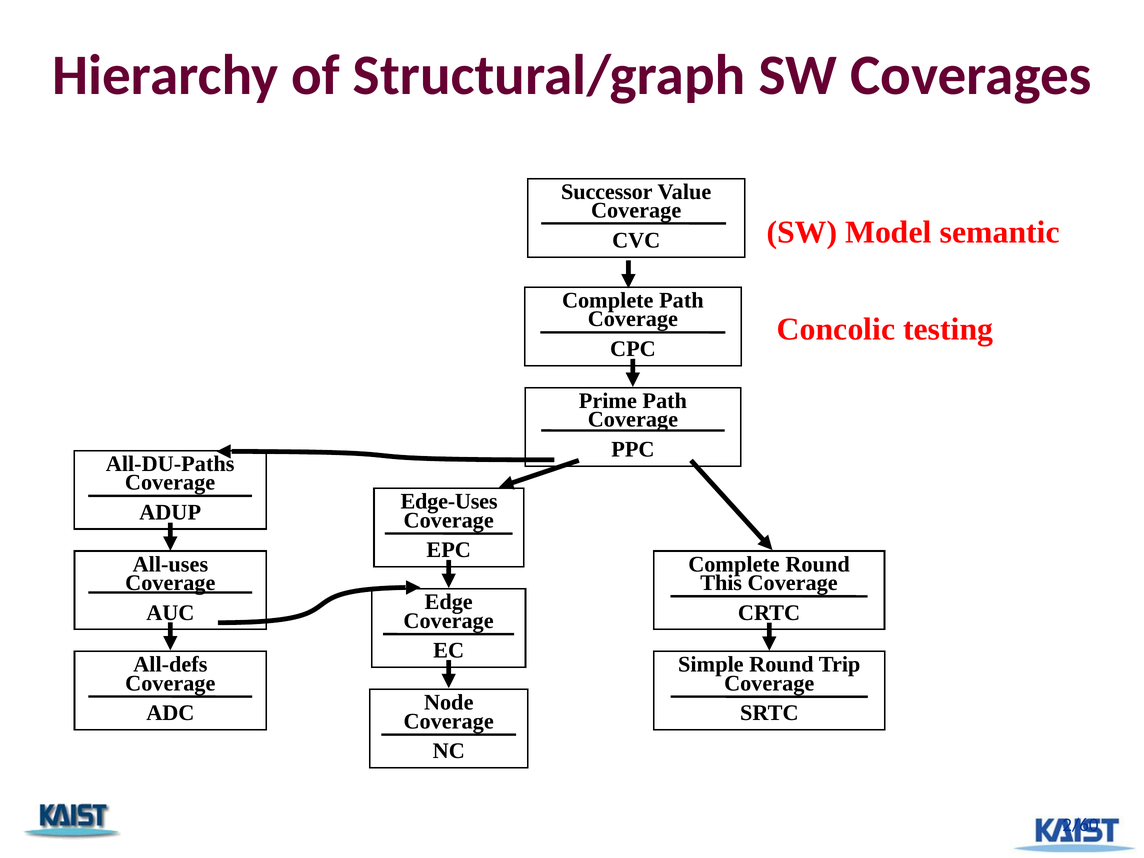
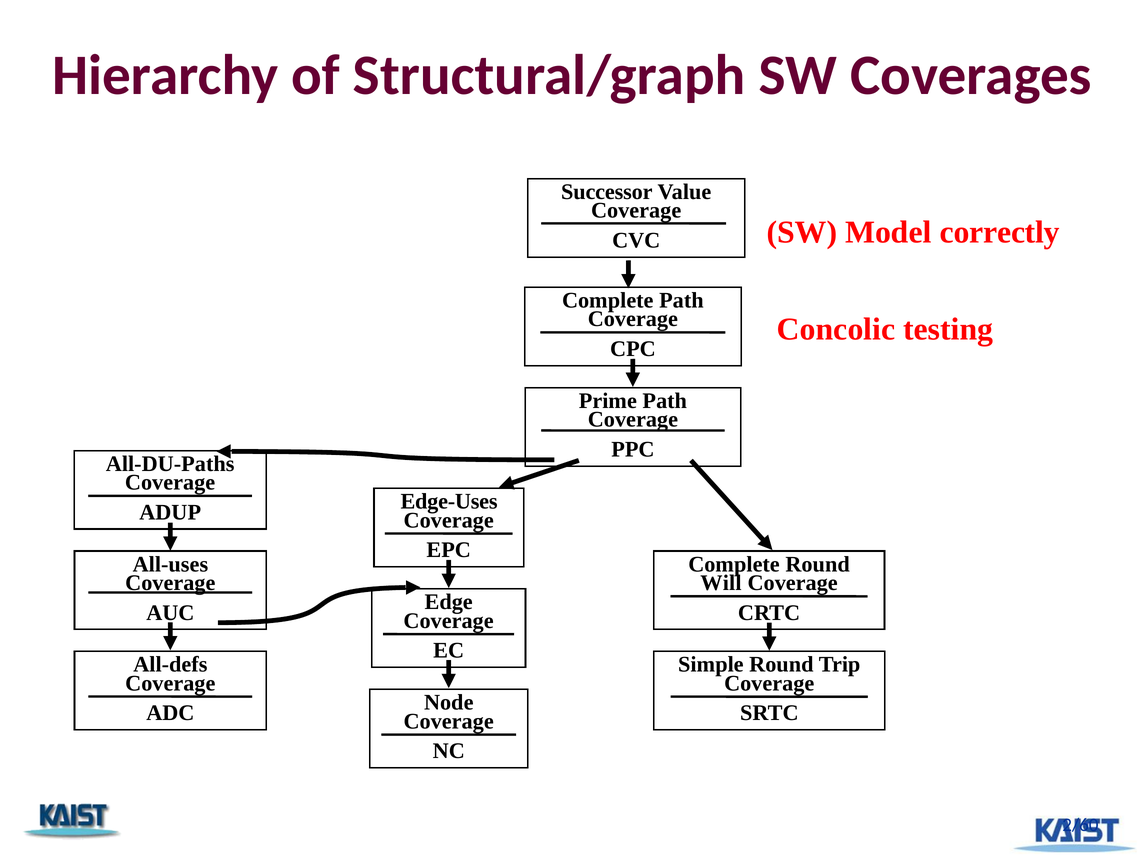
semantic: semantic -> correctly
This: This -> Will
